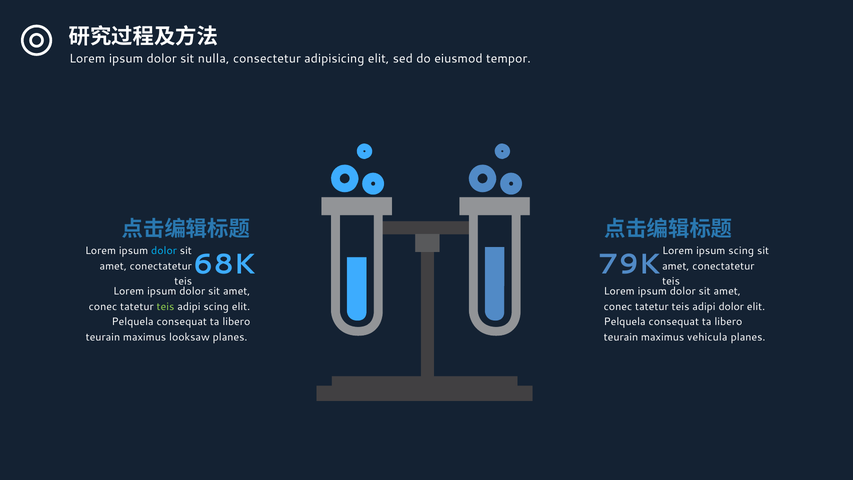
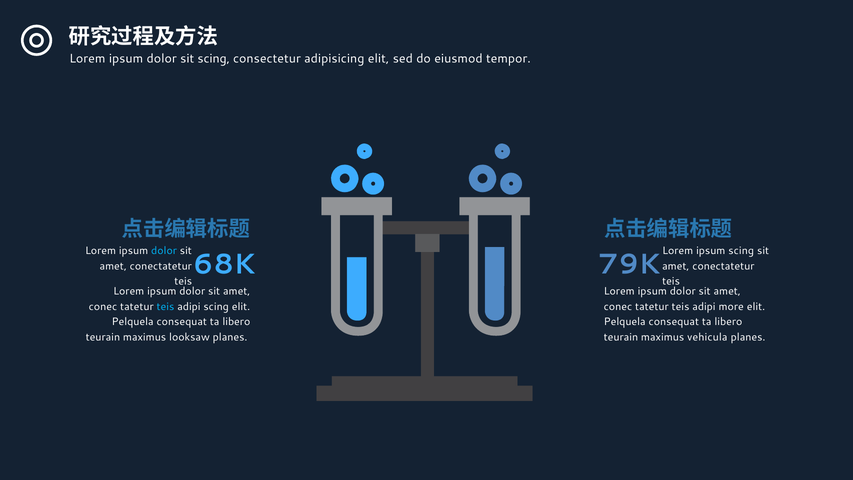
sit nulla: nulla -> scing
teis at (165, 306) colour: light green -> light blue
adipi dolor: dolor -> more
